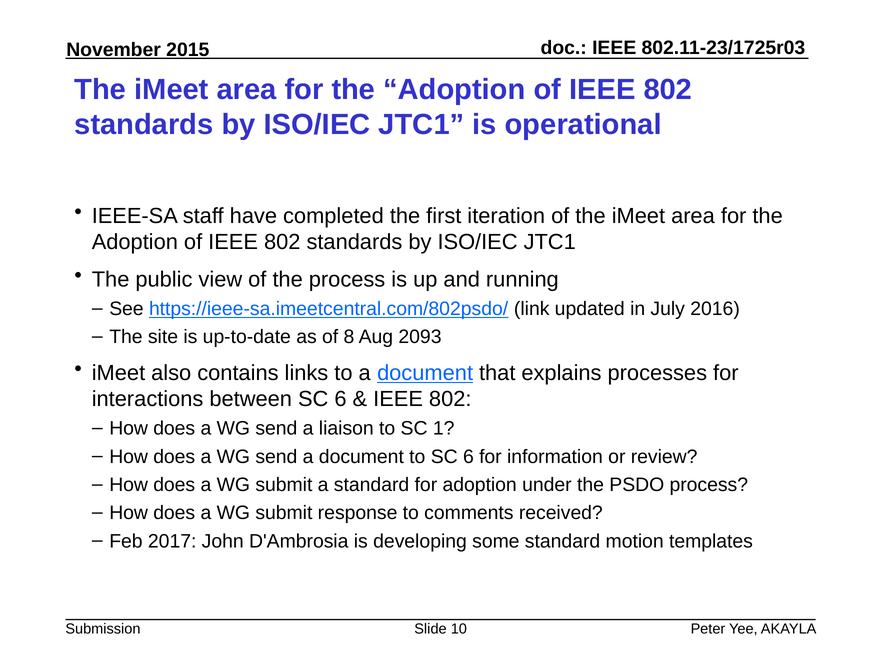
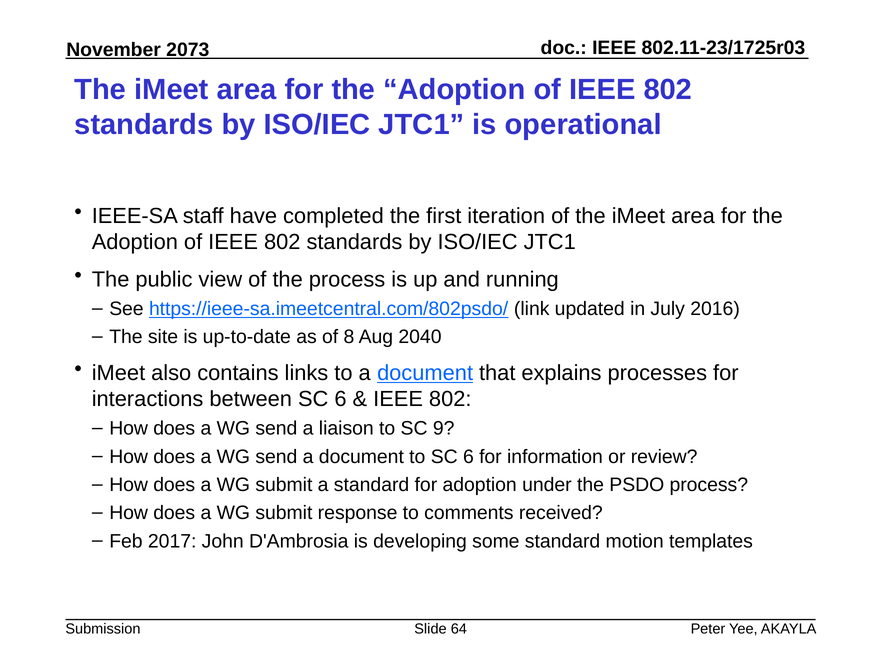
2015: 2015 -> 2073
2093: 2093 -> 2040
1: 1 -> 9
10: 10 -> 64
